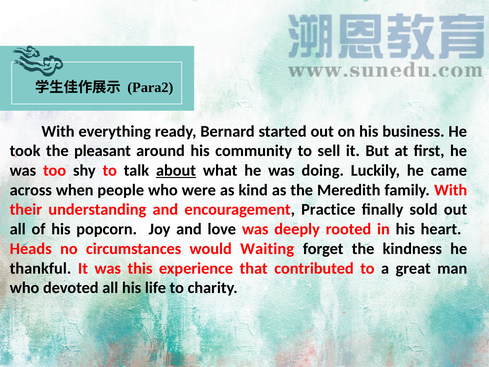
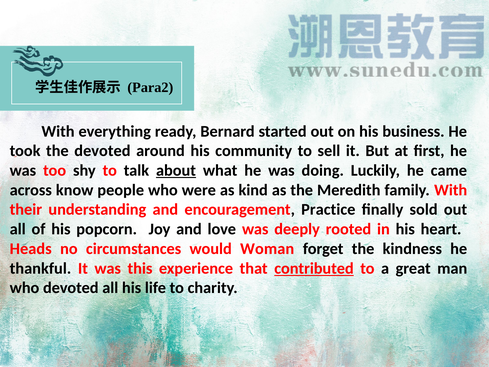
the pleasant: pleasant -> devoted
when: when -> know
Waiting: Waiting -> Woman
contributed underline: none -> present
